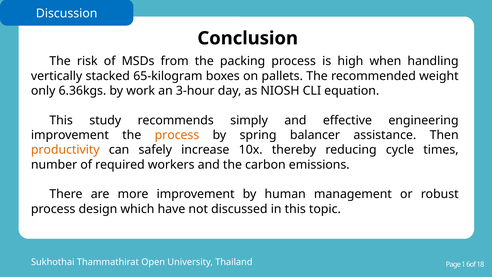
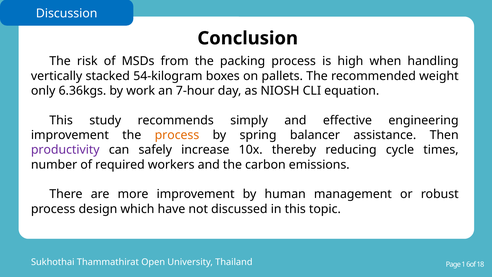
65-kilogram: 65-kilogram -> 54-kilogram
3-hour: 3-hour -> 7-hour
productivity colour: orange -> purple
